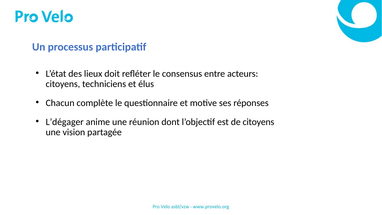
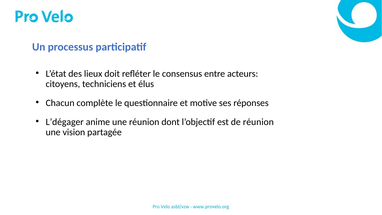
de citoyens: citoyens -> réunion
